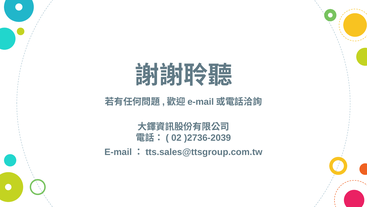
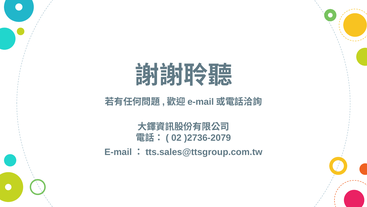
)2736-2039: )2736-2039 -> )2736-2079
